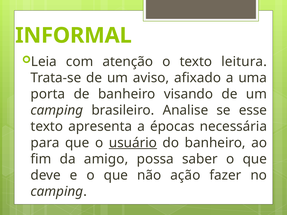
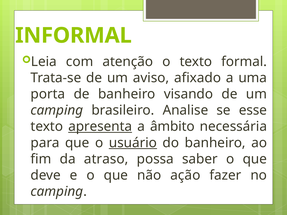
leitura: leitura -> formal
apresenta underline: none -> present
épocas: épocas -> âmbito
amigo: amigo -> atraso
